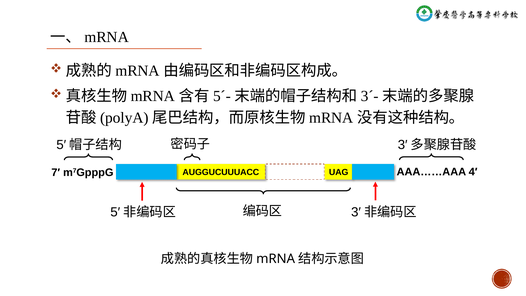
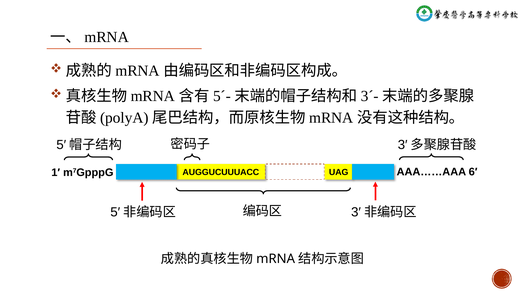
7′: 7′ -> 1′
4′: 4′ -> 6′
